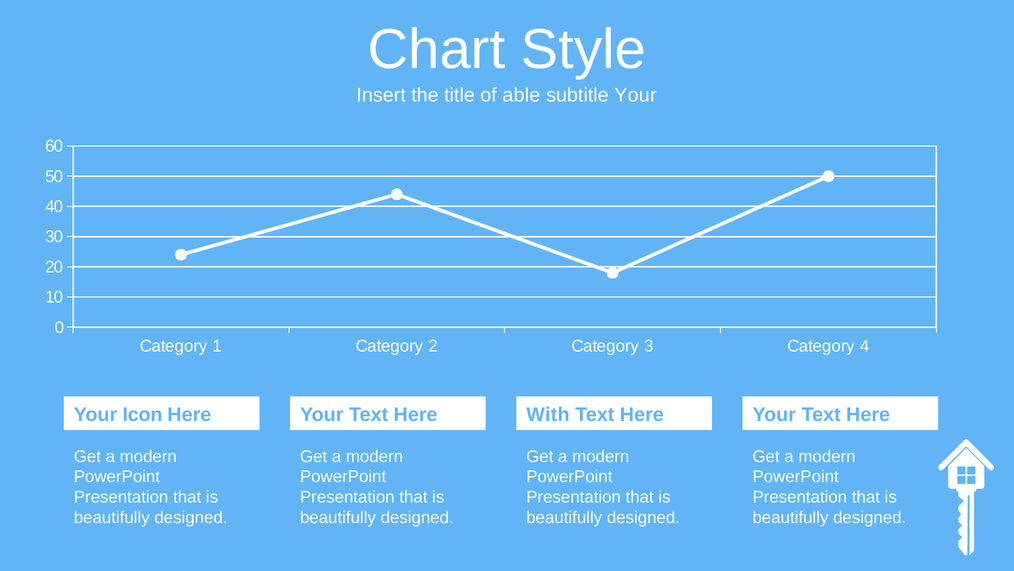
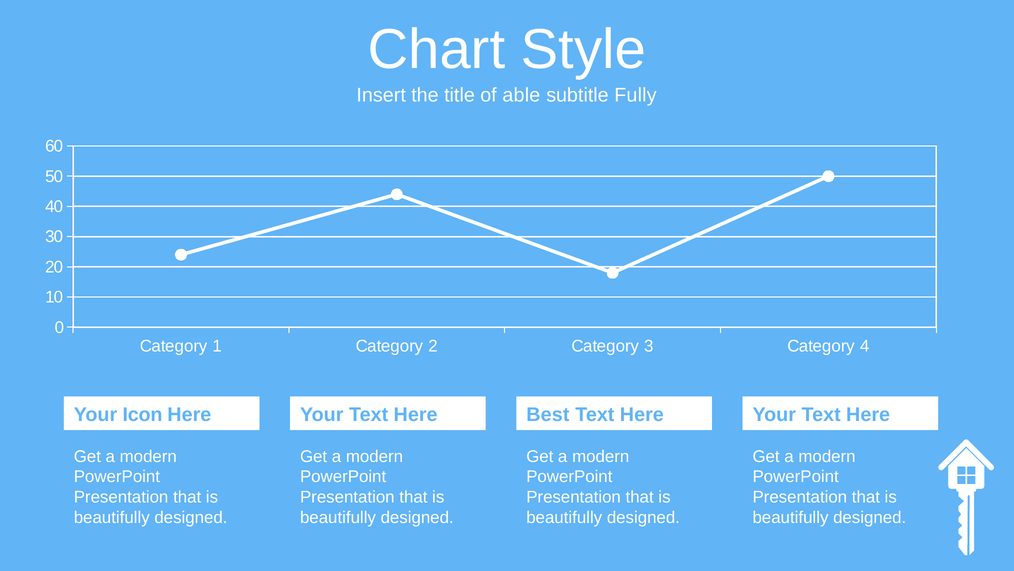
subtitle Your: Your -> Fully
With: With -> Best
